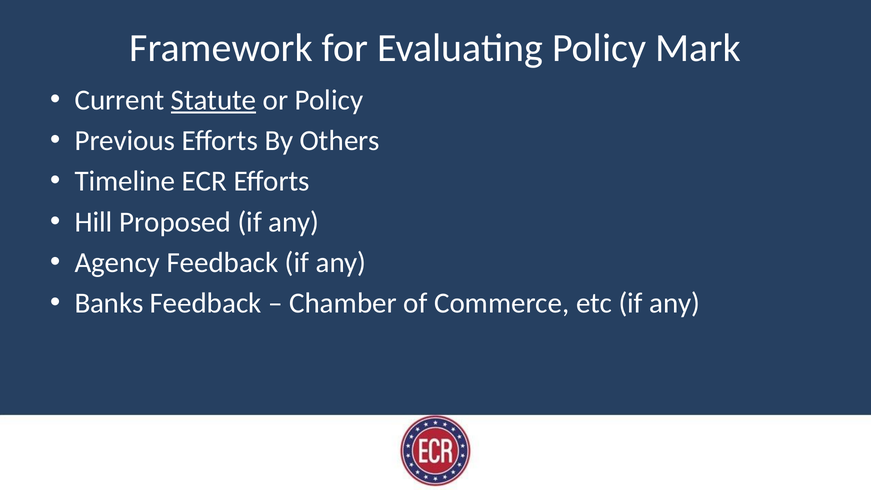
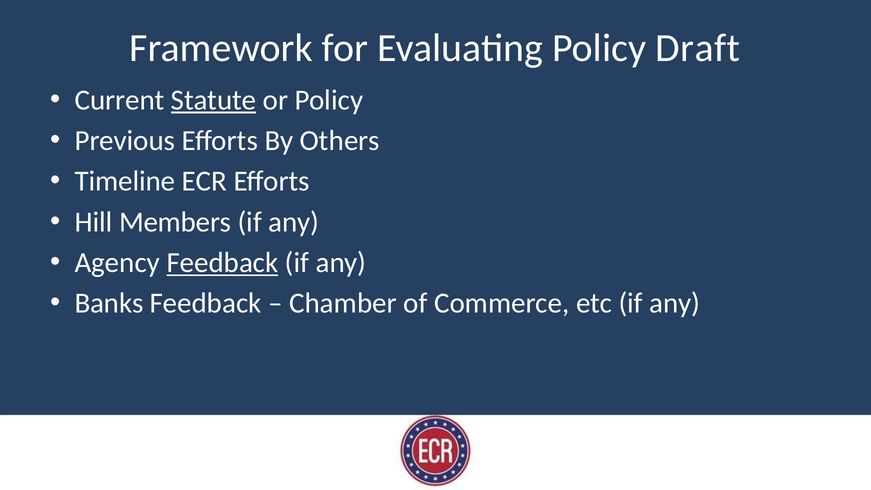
Mark: Mark -> Draft
Proposed: Proposed -> Members
Feedback at (222, 263) underline: none -> present
